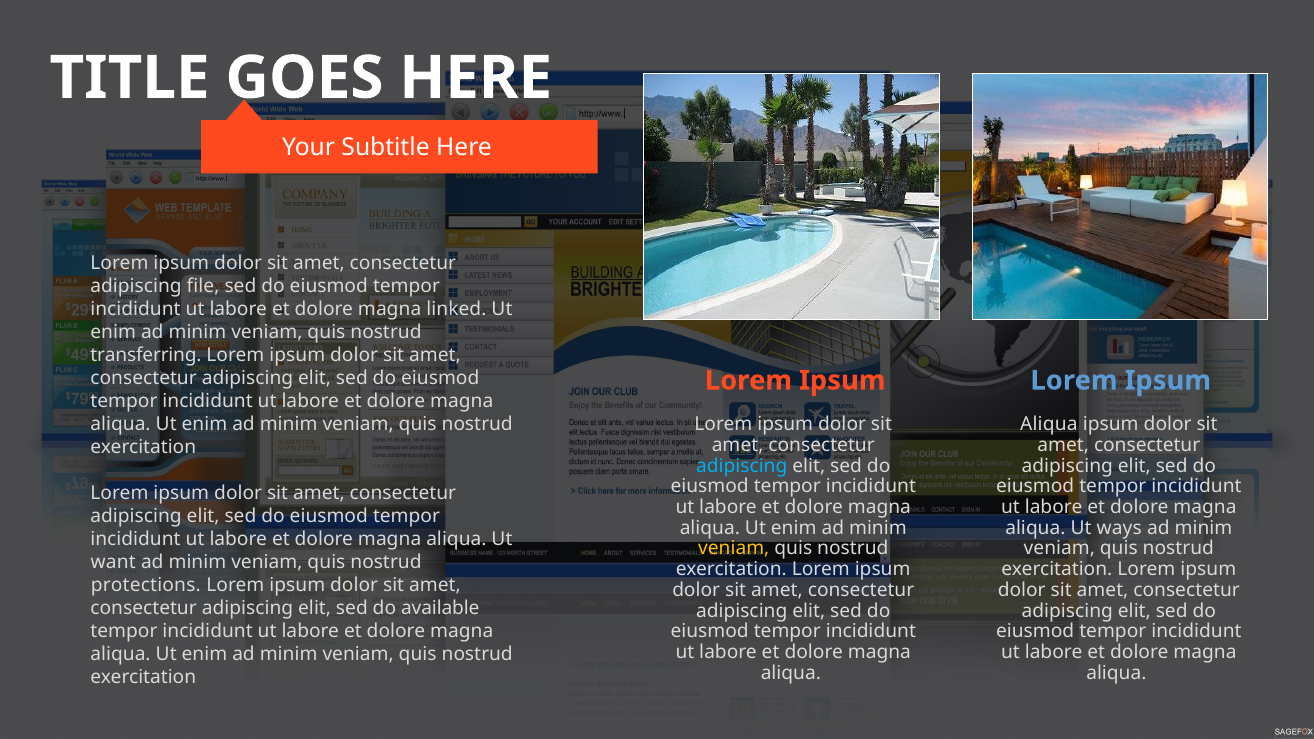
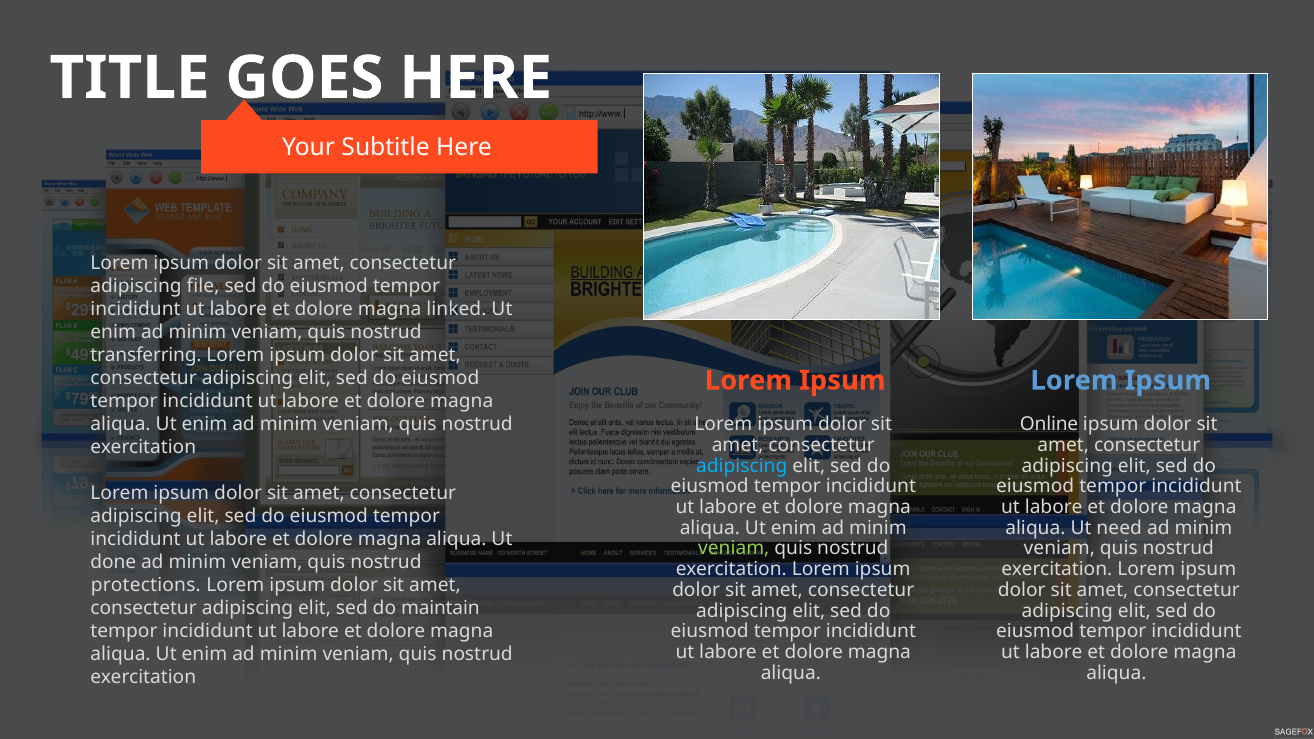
Aliqua at (1049, 424): Aliqua -> Online
ways: ways -> need
veniam at (734, 549) colour: yellow -> light green
want: want -> done
available: available -> maintain
